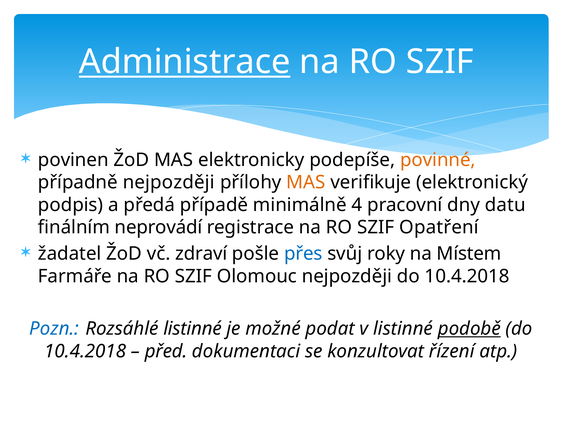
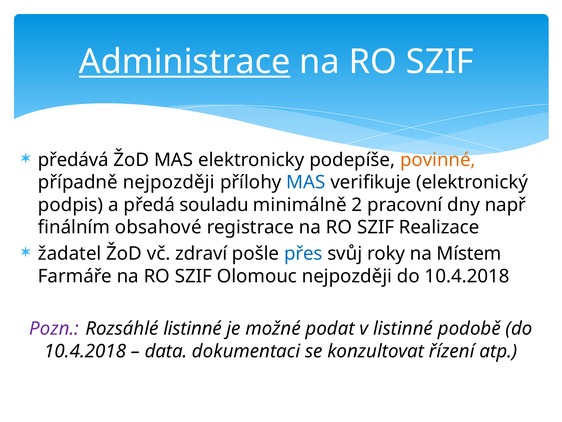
povinen: povinen -> předává
MAS at (306, 182) colour: orange -> blue
případě: případě -> souladu
4: 4 -> 2
datu: datu -> např
neprovádí: neprovádí -> obsahové
Opatření: Opatření -> Realizace
Pozn colour: blue -> purple
podobě underline: present -> none
před: před -> data
